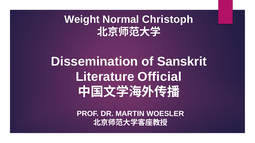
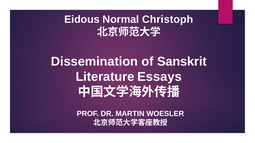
Weight: Weight -> Eidous
Official: Official -> Essays
